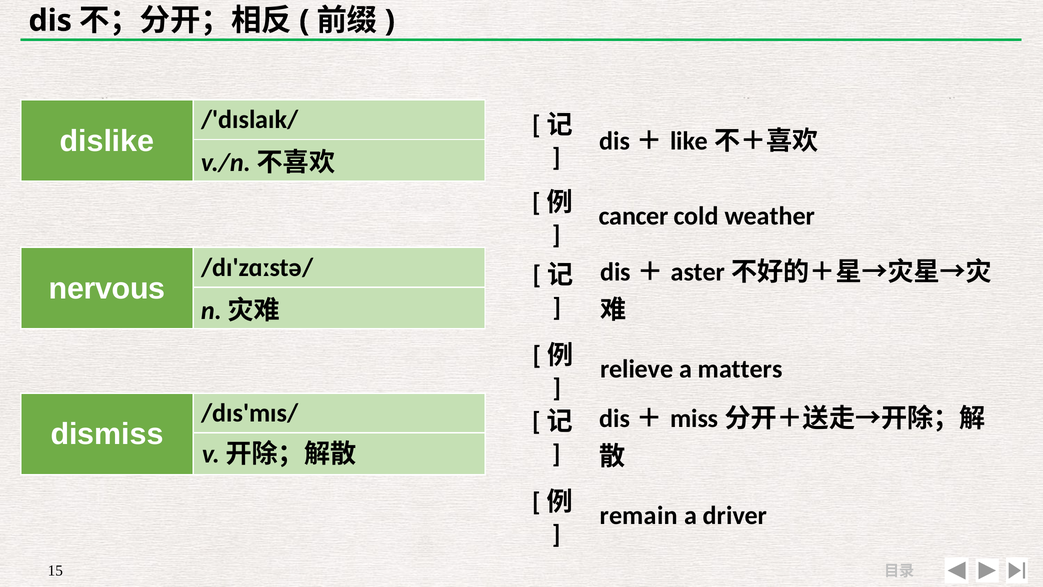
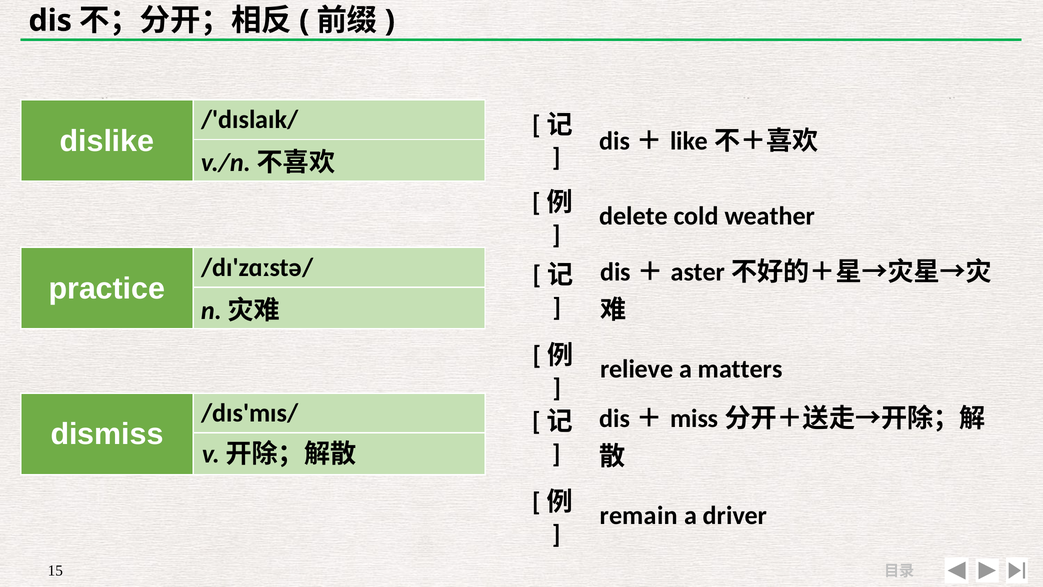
cancer: cancer -> delete
nervous: nervous -> practice
